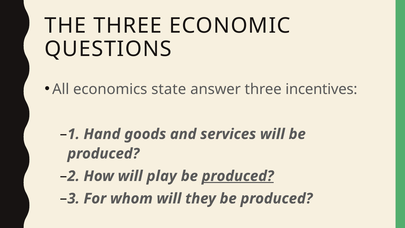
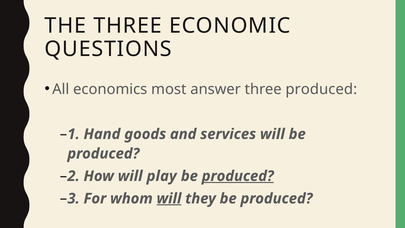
state: state -> most
three incentives: incentives -> produced
will at (169, 198) underline: none -> present
